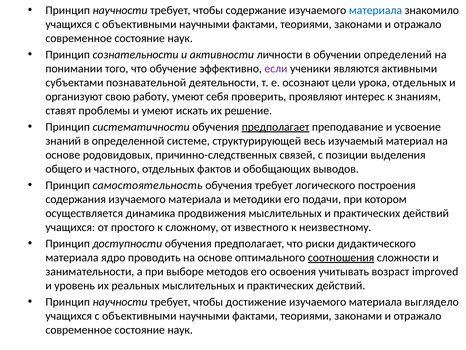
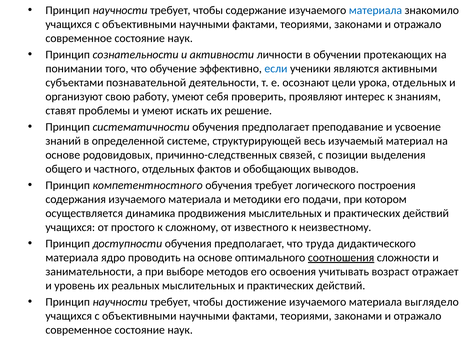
определений: определений -> протекающих
если colour: purple -> blue
предполагает at (276, 127) underline: present -> none
самостоятельность: самостоятельность -> компетентностного
риски: риски -> труда
improved: improved -> отражает
